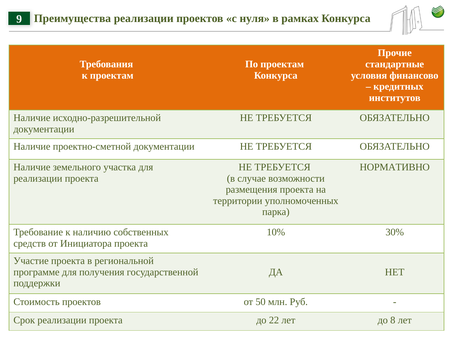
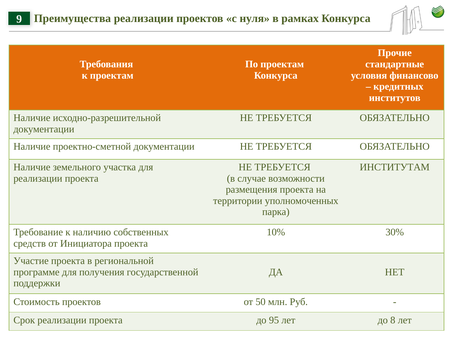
НОРМАТИВНО: НОРМАТИВНО -> ИНСТИТУТАМ
22: 22 -> 95
